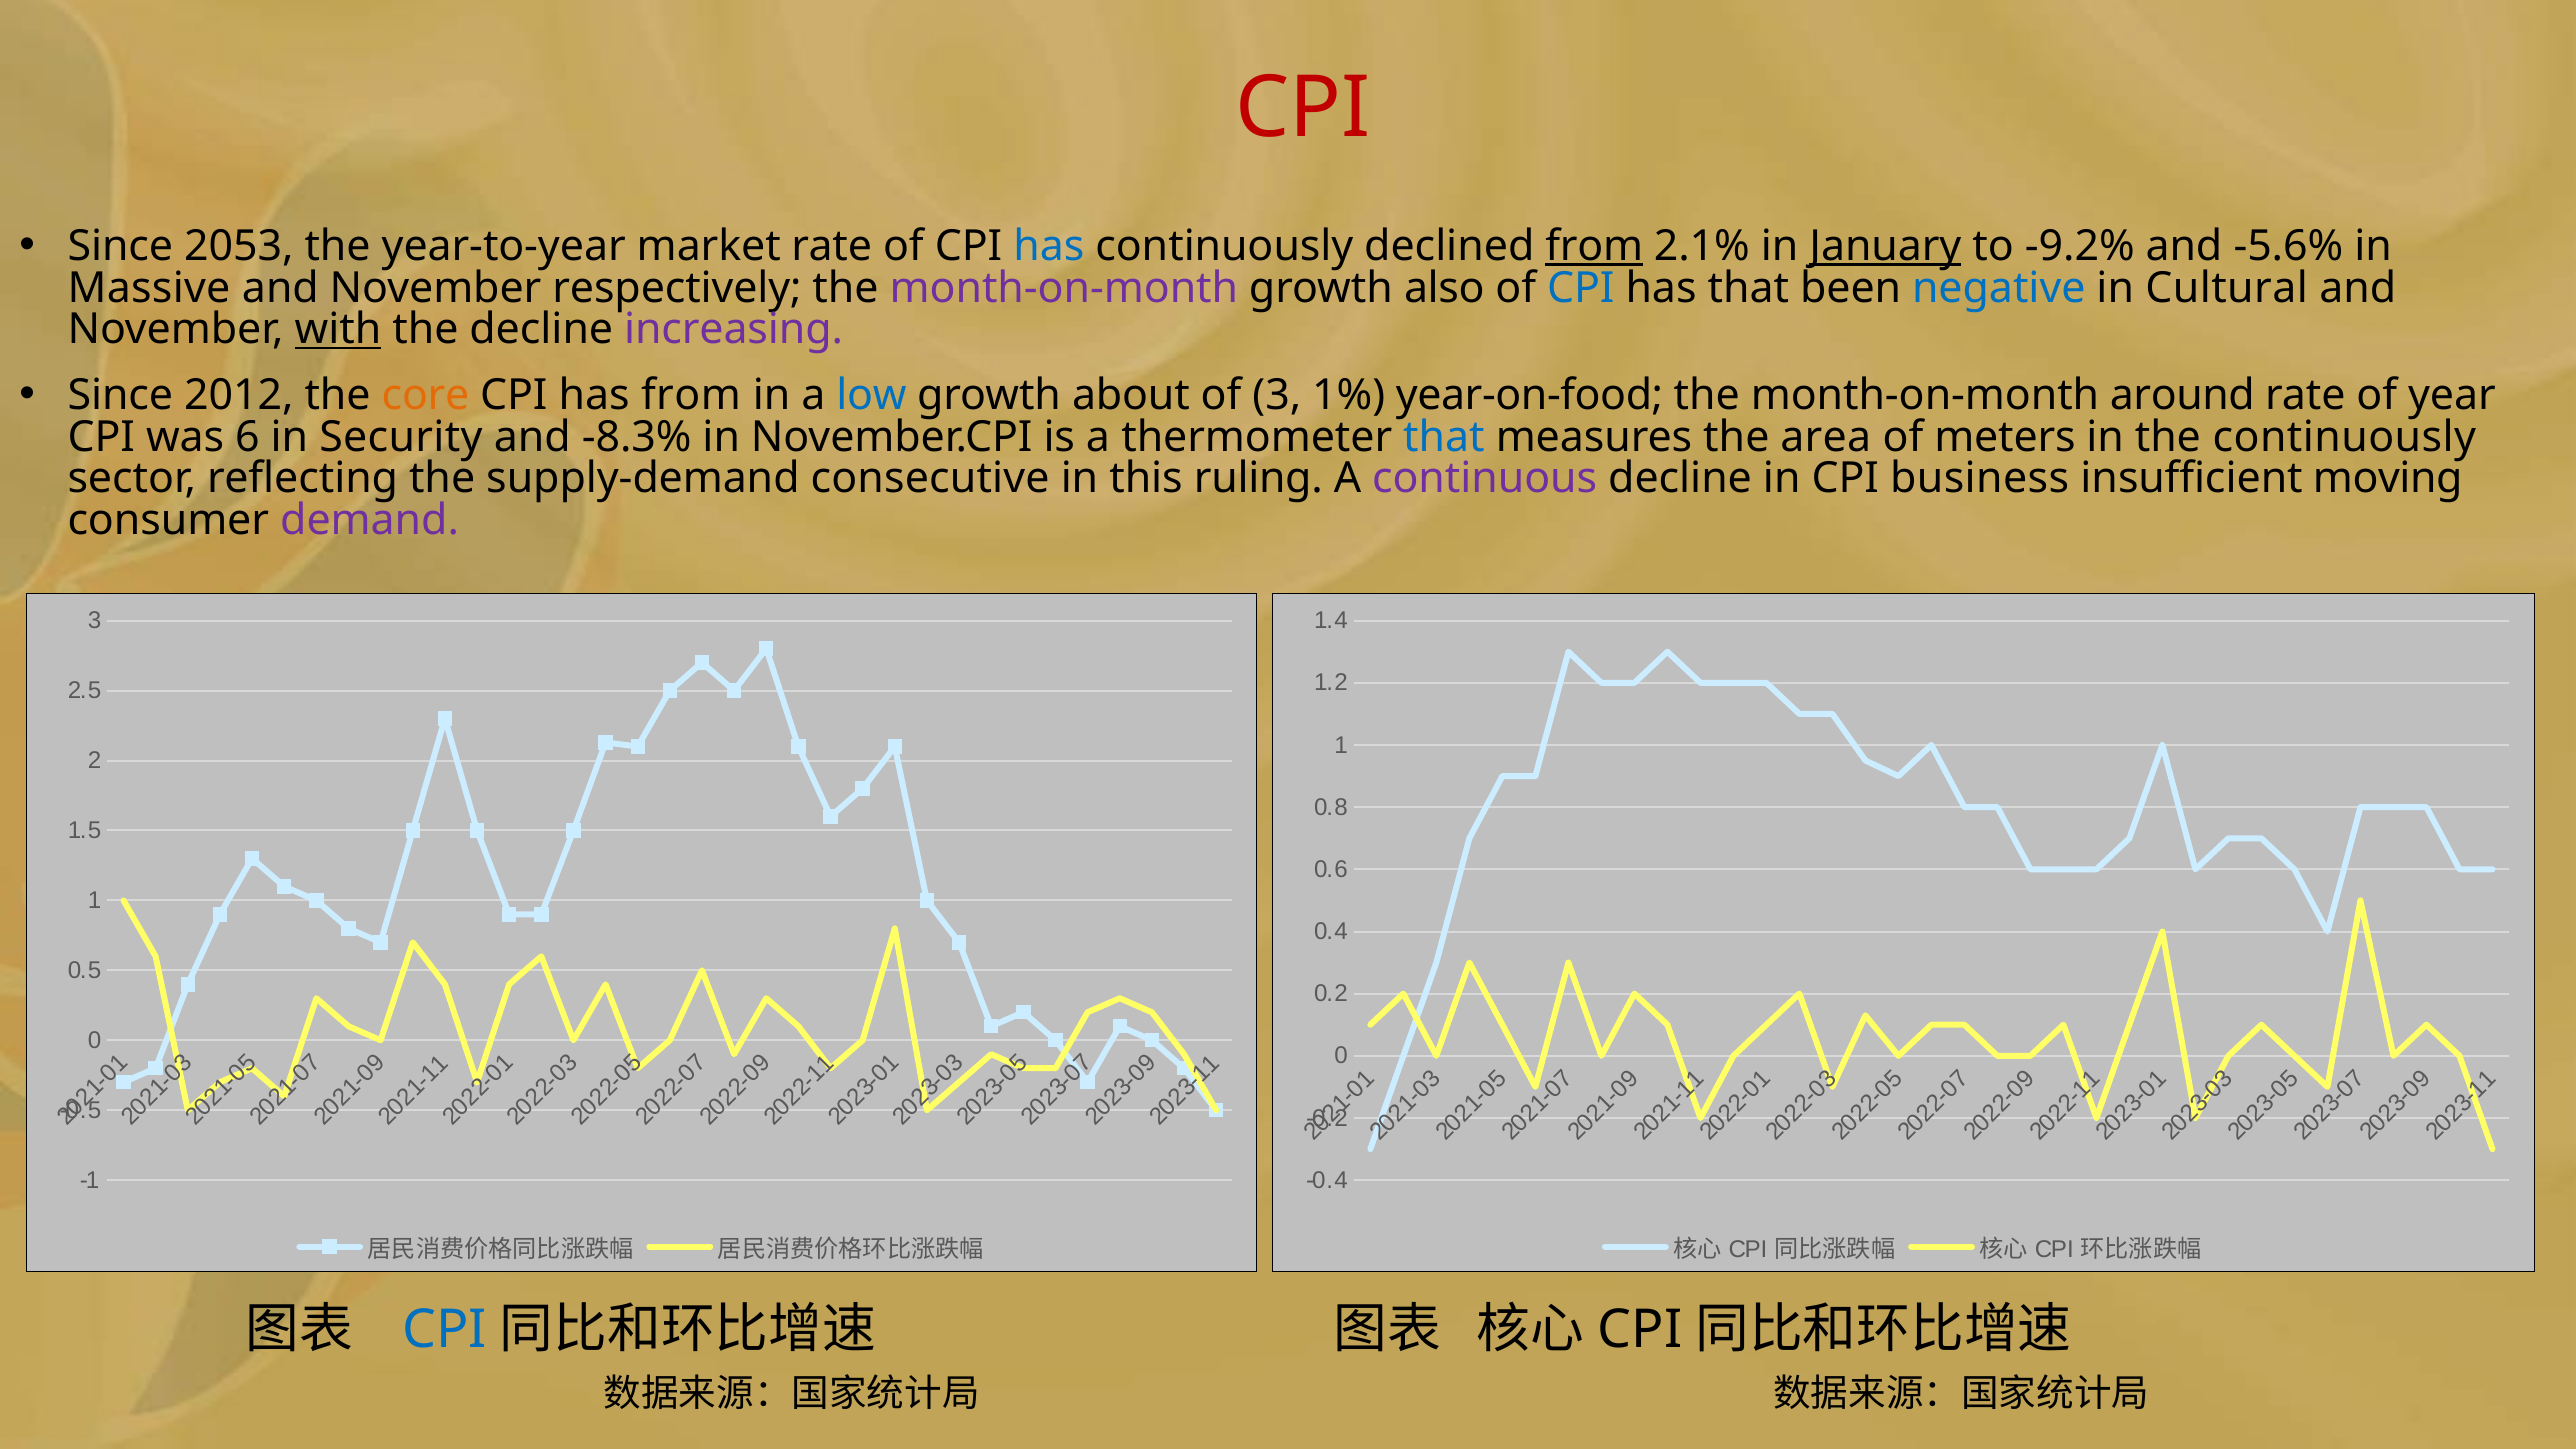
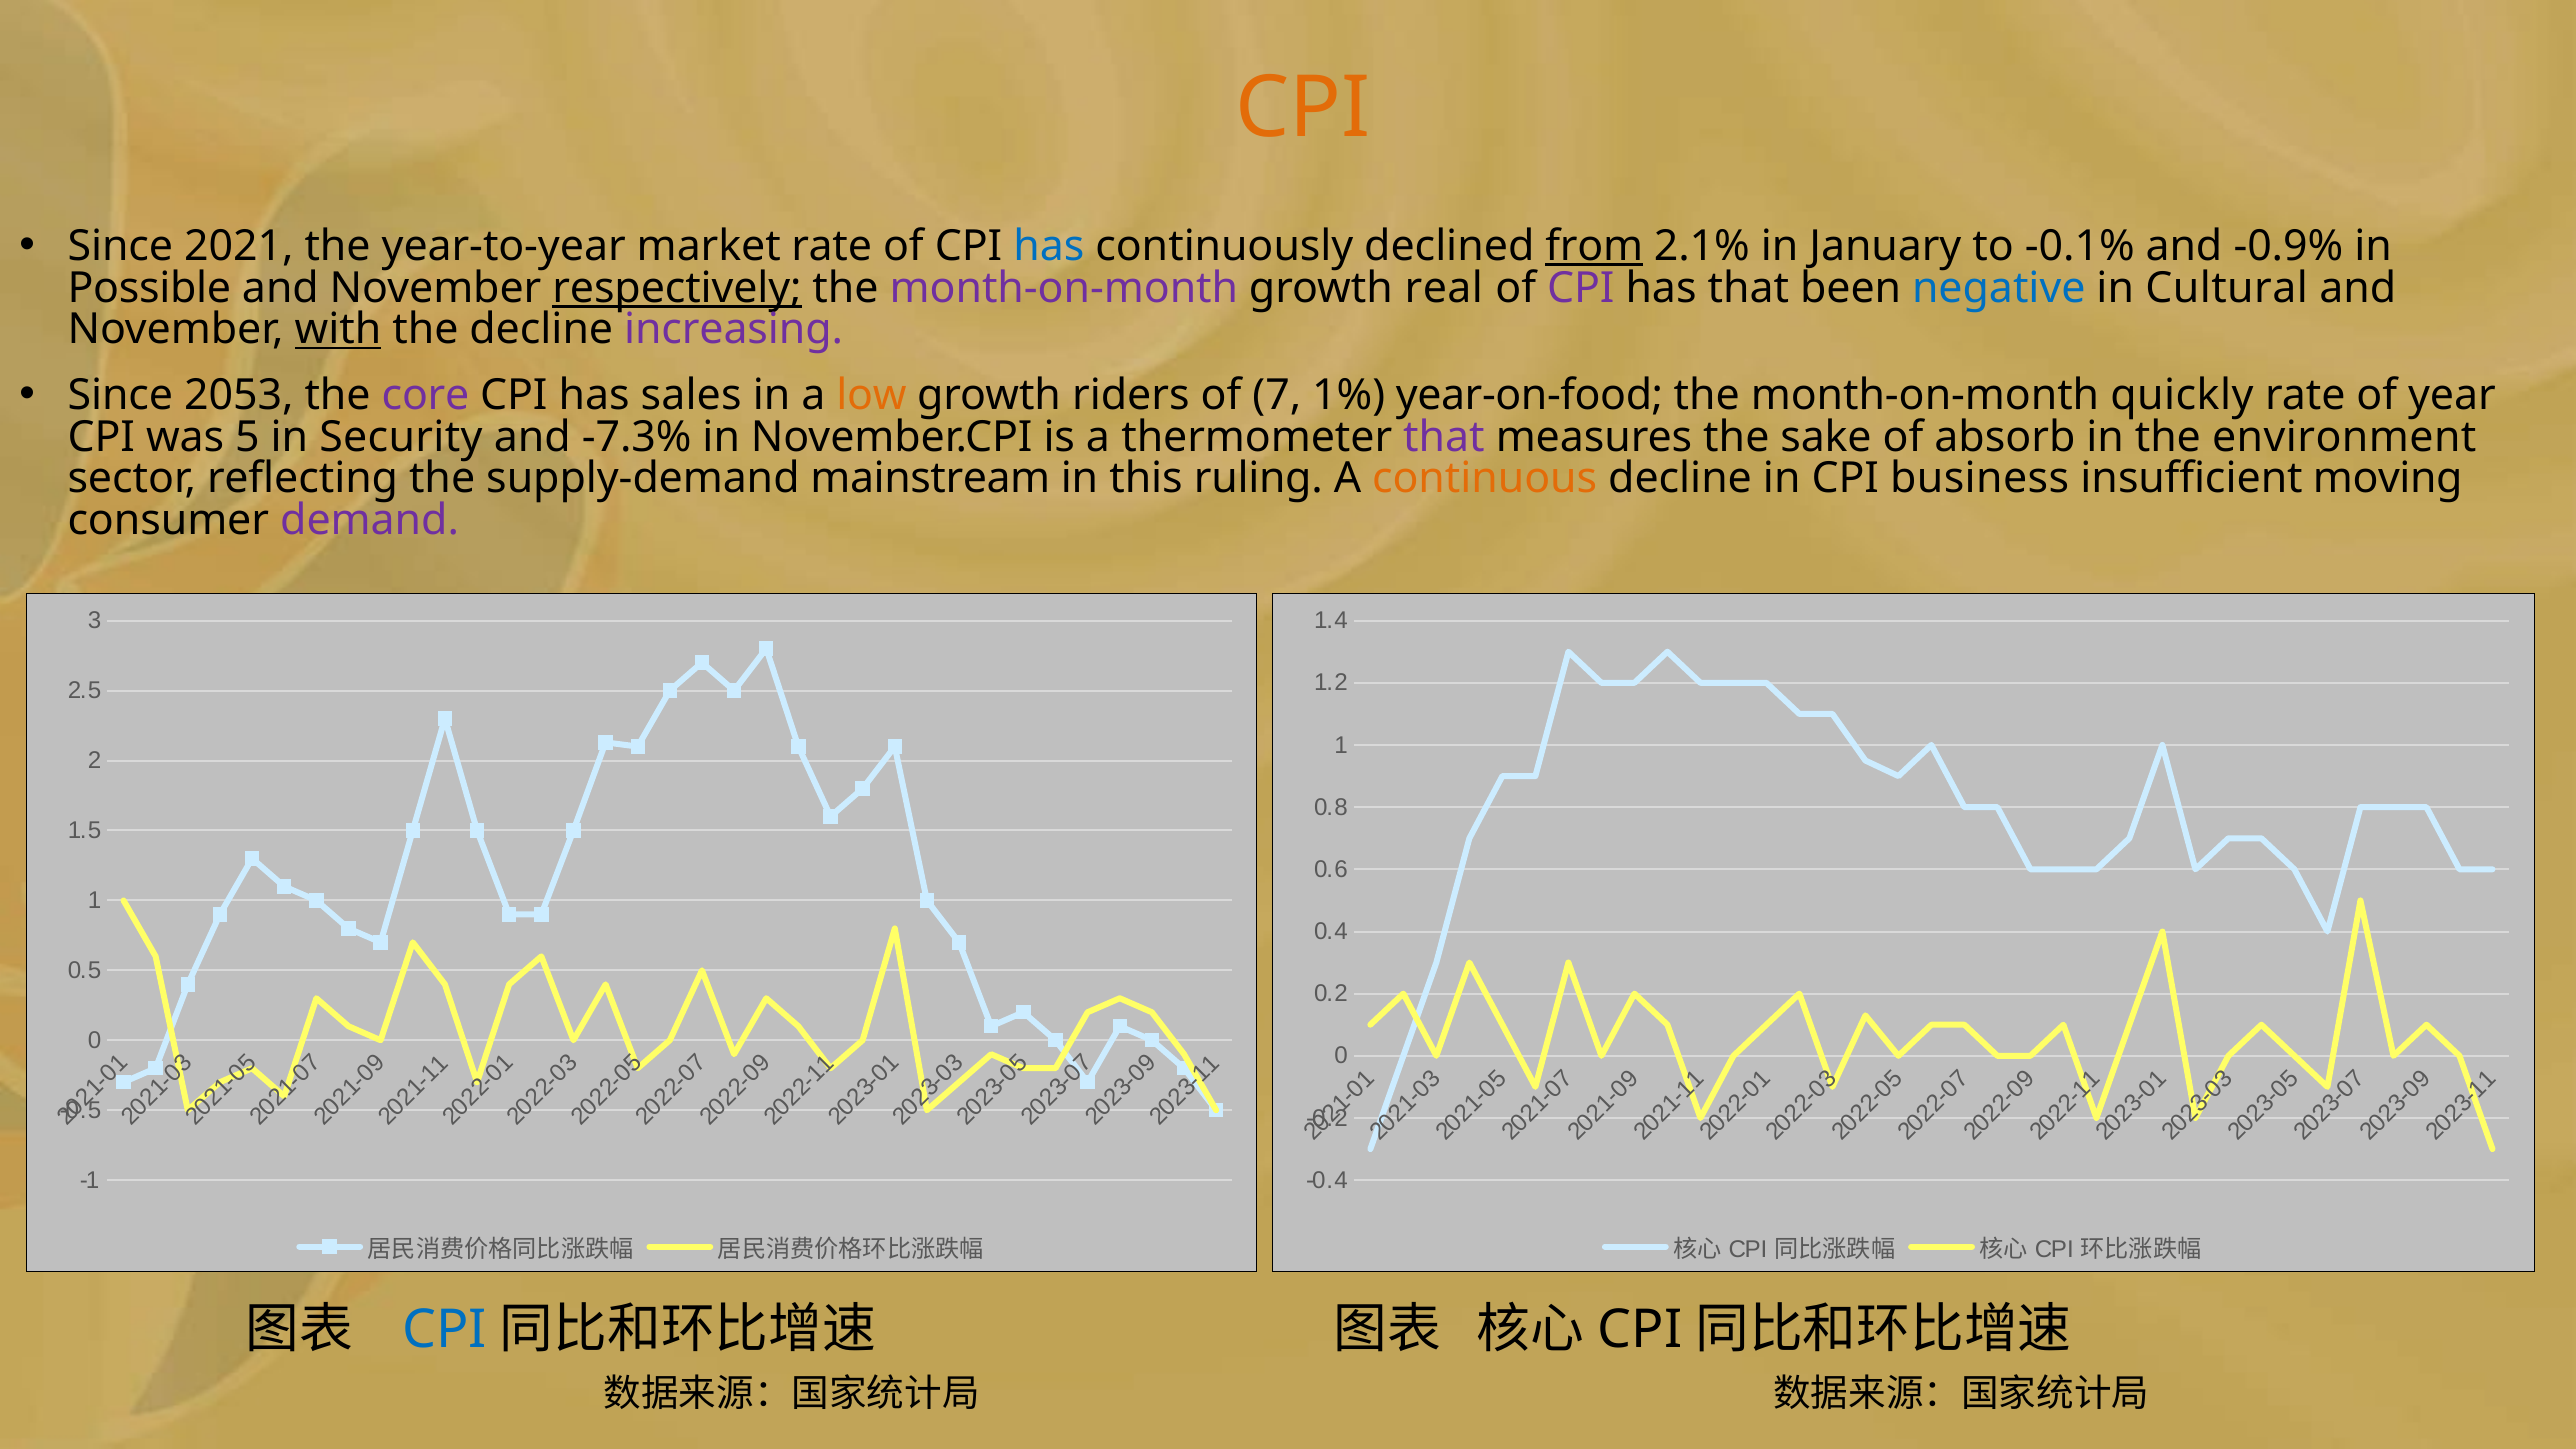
CPI at (1303, 108) colour: red -> orange
2053: 2053 -> 2021
January underline: present -> none
-9.2%: -9.2% -> -0.1%
-5.6%: -5.6% -> -0.9%
Massive: Massive -> Possible
respectively underline: none -> present
also: also -> real
CPI at (1581, 288) colour: blue -> purple
2012: 2012 -> 2053
core colour: orange -> purple
has from: from -> sales
low colour: blue -> orange
about: about -> riders
of 3: 3 -> 7
around: around -> quickly
was 6: 6 -> 5
-8.3%: -8.3% -> -7.3%
that at (1444, 437) colour: blue -> purple
area: area -> sake
meters: meters -> absorb
the continuously: continuously -> environment
consecutive: consecutive -> mainstream
continuous colour: purple -> orange
